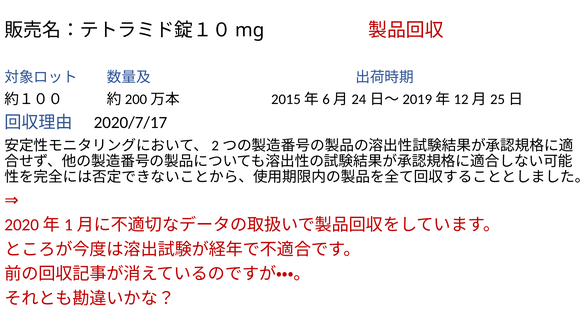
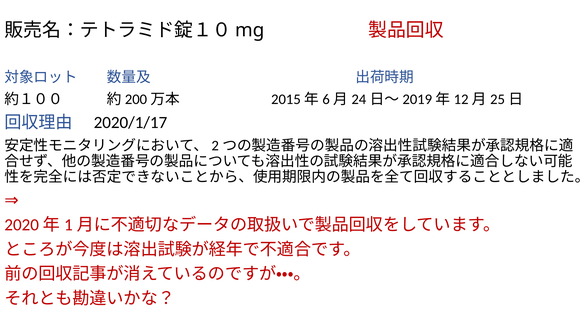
2020/7/17: 2020/7/17 -> 2020/1/17
